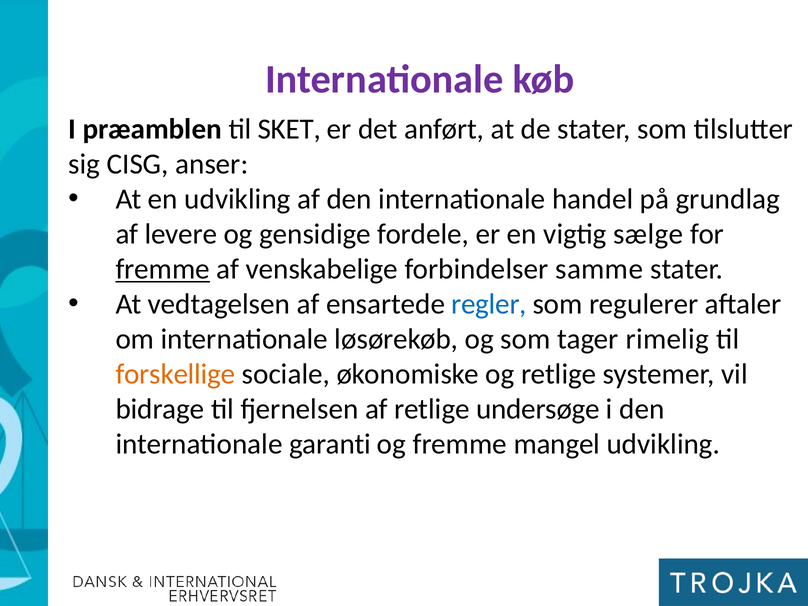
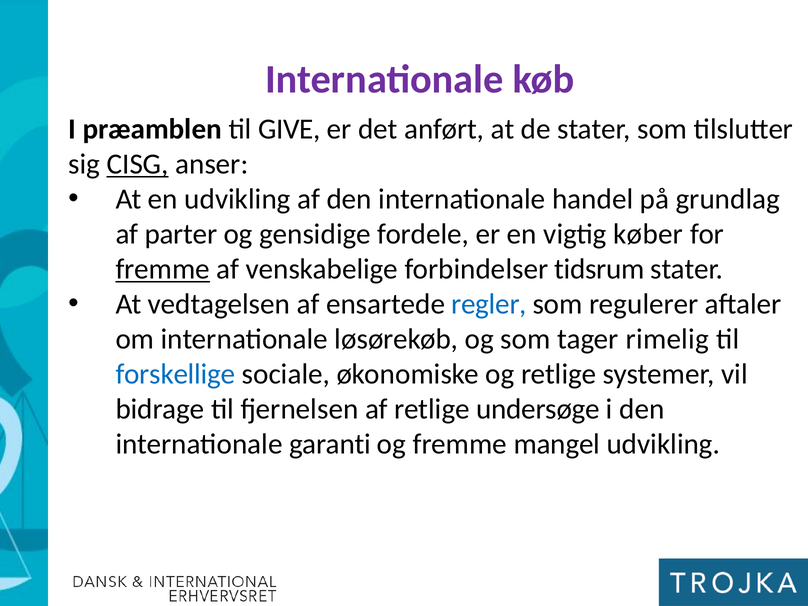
SKET: SKET -> GIVE
CISG underline: none -> present
levere: levere -> parter
sælge: sælge -> køber
samme: samme -> tidsrum
forskellige colour: orange -> blue
